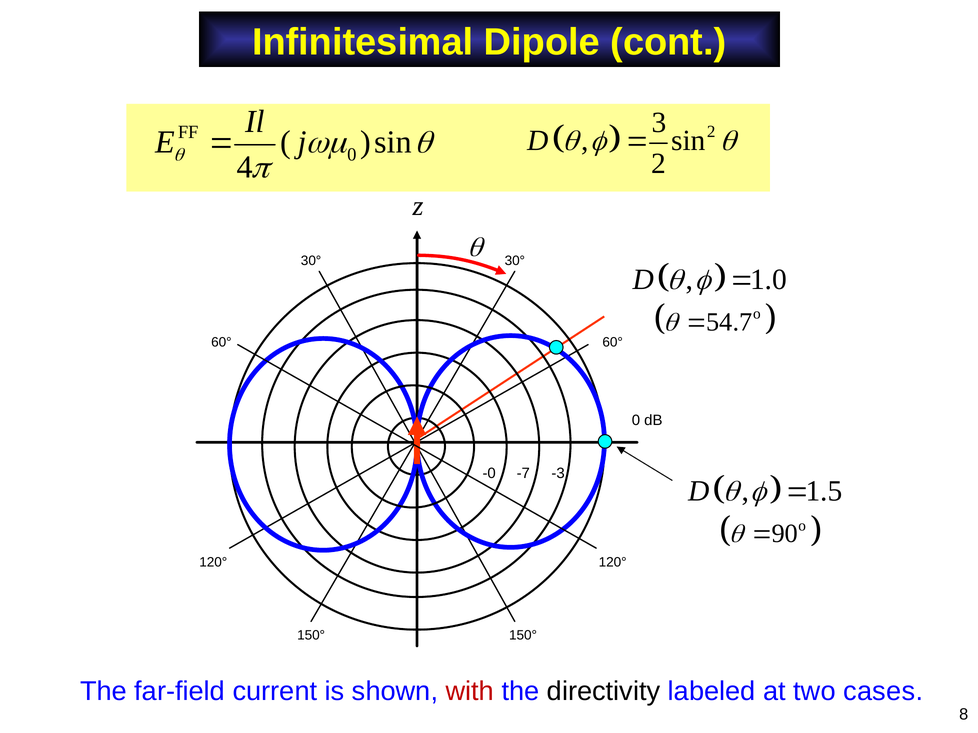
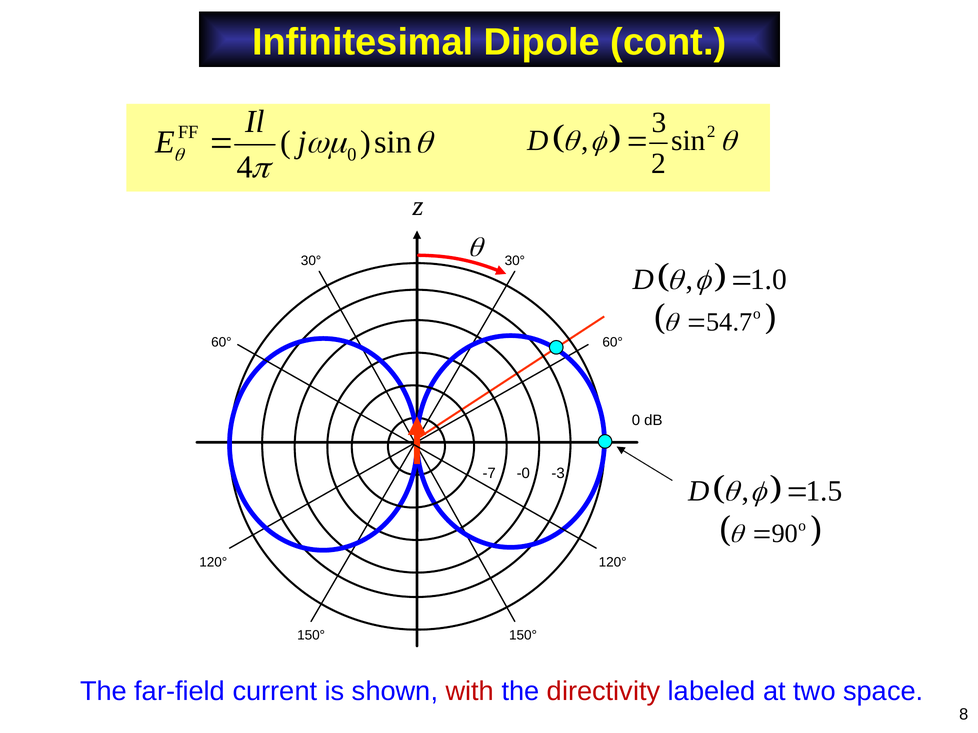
-0: -0 -> -7
-7: -7 -> -0
directivity colour: black -> red
cases: cases -> space
